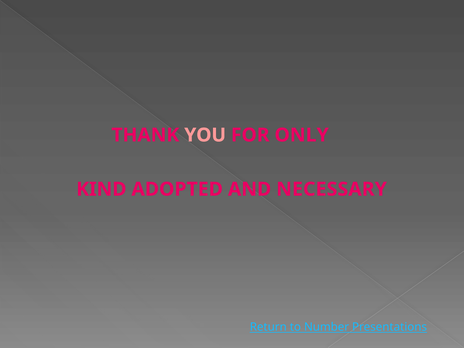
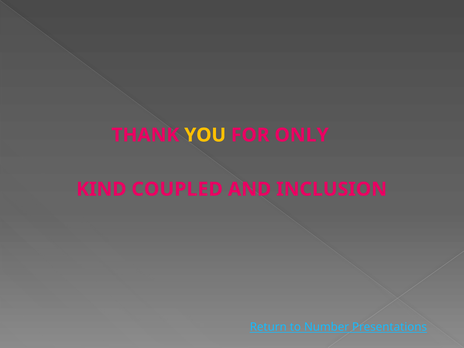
YOU colour: pink -> yellow
ADOPTED: ADOPTED -> COUPLED
NECESSARY: NECESSARY -> INCLUSION
